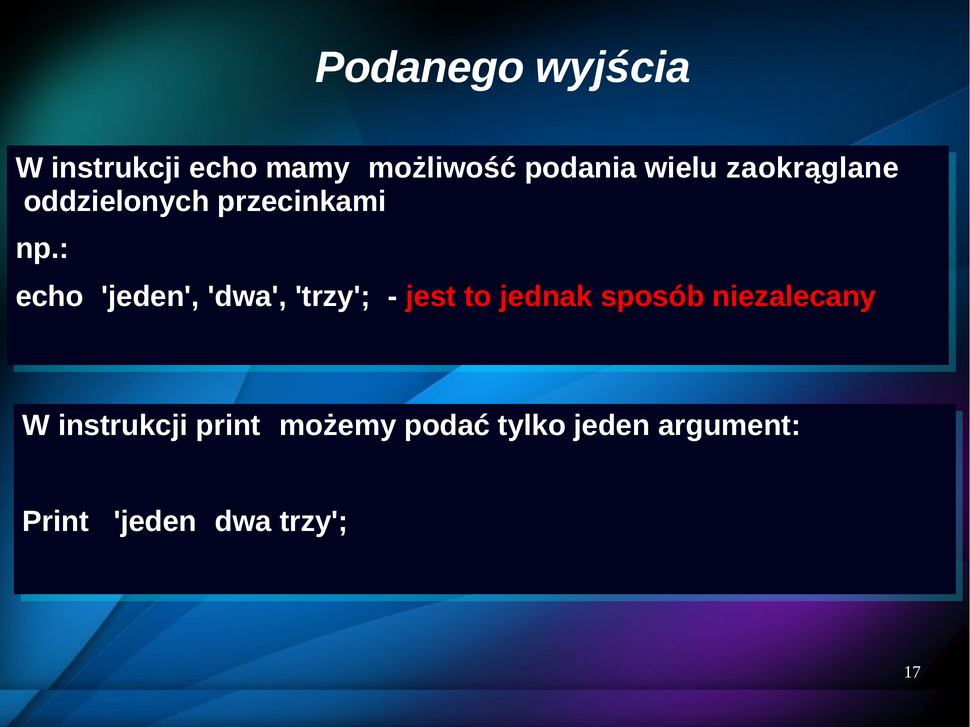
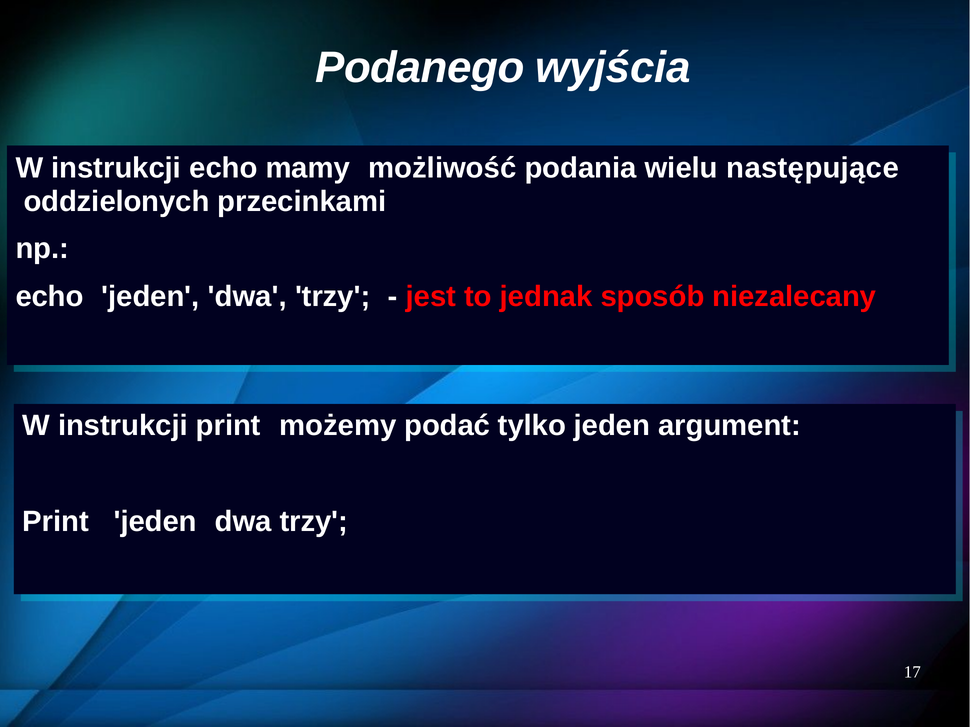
zaokrąglane: zaokrąglane -> następujące
